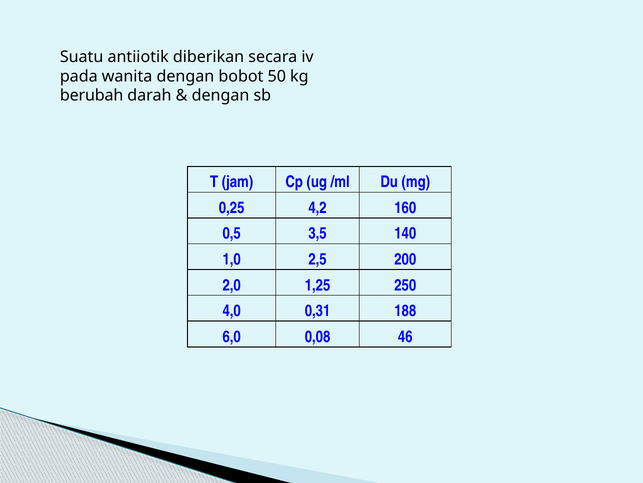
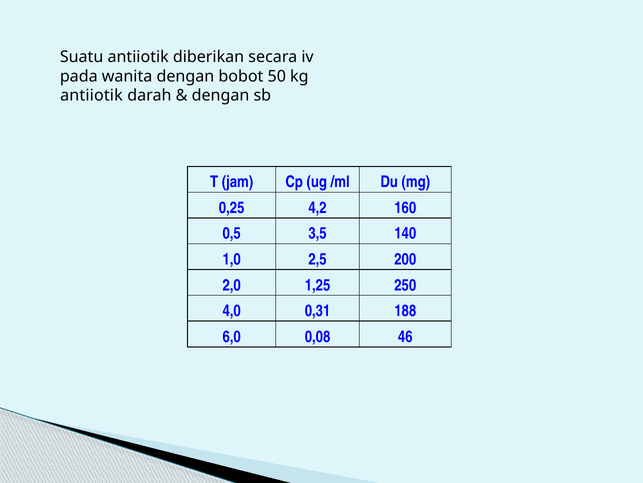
berubah at (92, 95): berubah -> antiiotik
